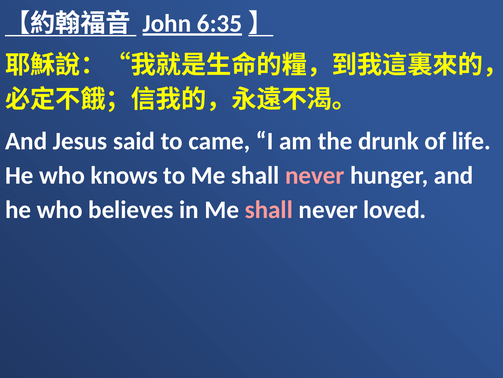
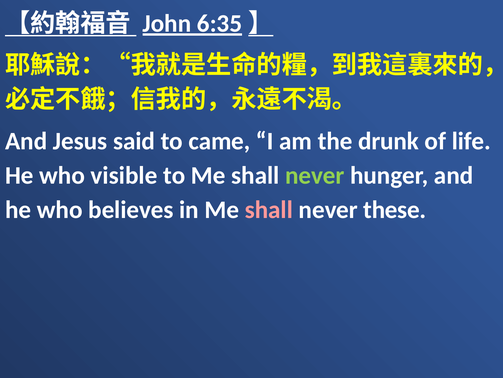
knows: knows -> visible
never at (315, 175) colour: pink -> light green
loved: loved -> these
